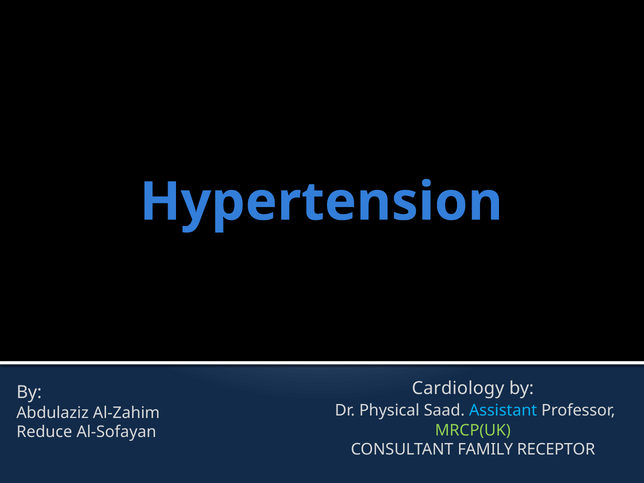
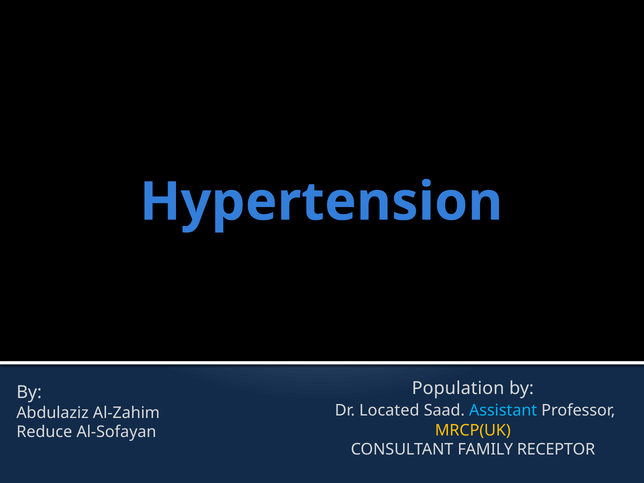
Cardiology: Cardiology -> Population
Physical: Physical -> Located
MRCP(UK colour: light green -> yellow
